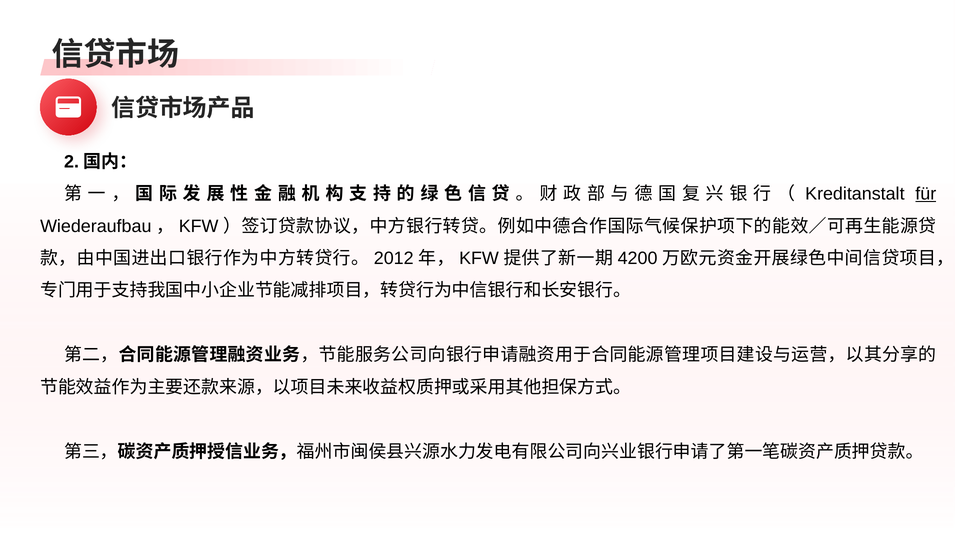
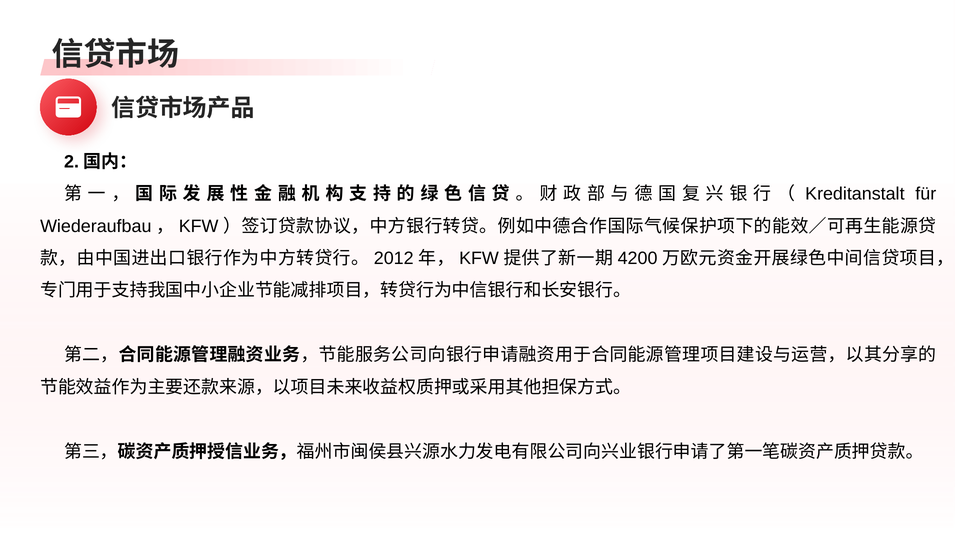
für underline: present -> none
